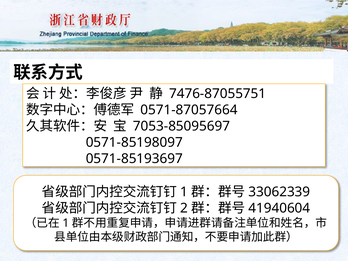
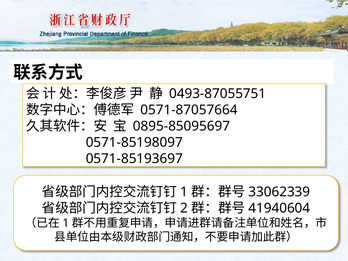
7476-87055751: 7476-87055751 -> 0493-87055751
7053-85095697: 7053-85095697 -> 0895-85095697
